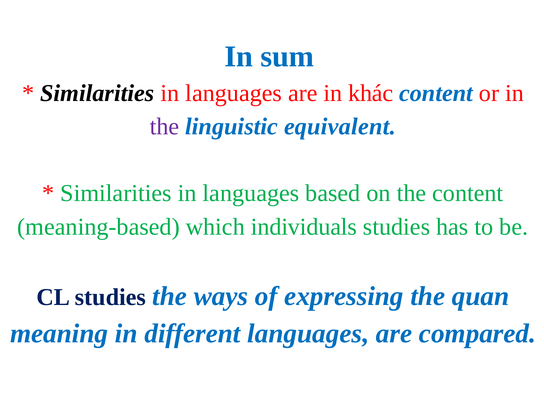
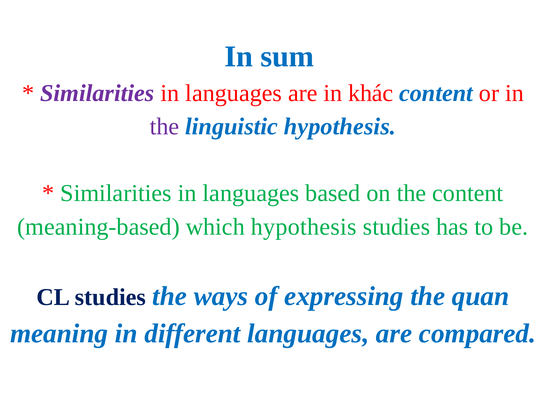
Similarities at (97, 93) colour: black -> purple
linguistic equivalent: equivalent -> hypothesis
which individuals: individuals -> hypothesis
